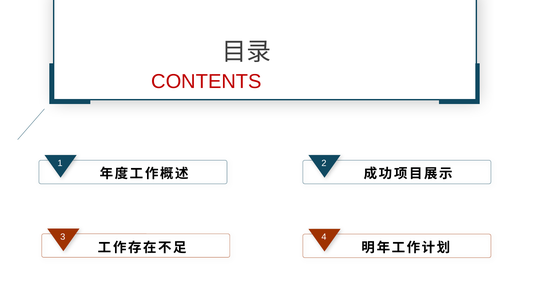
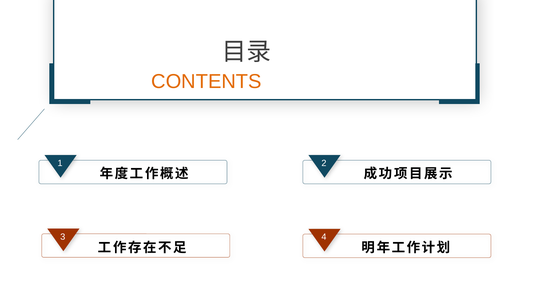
CONTENTS colour: red -> orange
